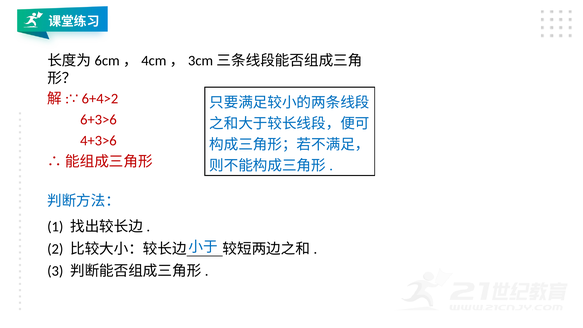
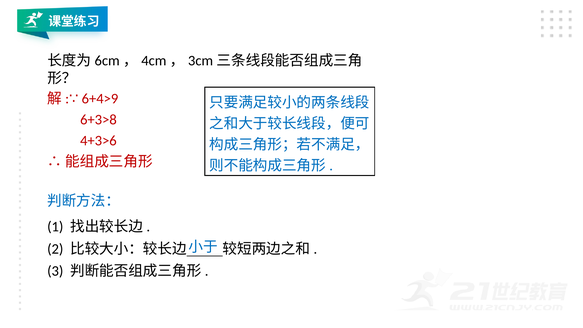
6+4>2: 6+4>2 -> 6+4>9
6+3>6: 6+3>6 -> 6+3>8
